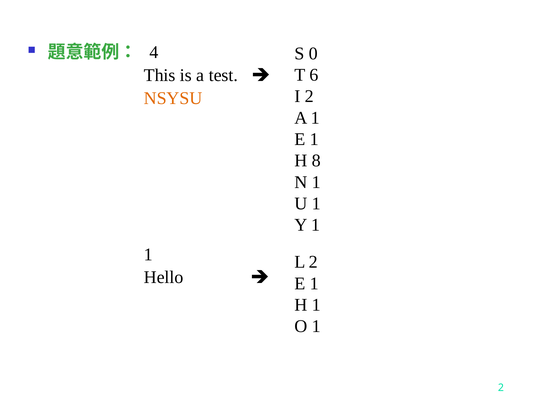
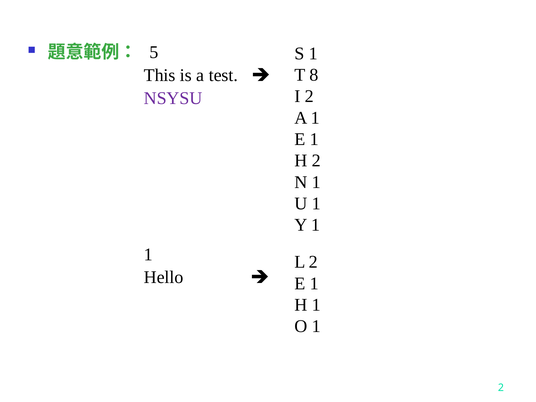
S 0: 0 -> 1
4: 4 -> 5
6: 6 -> 8
NSYSU colour: orange -> purple
H 8: 8 -> 2
